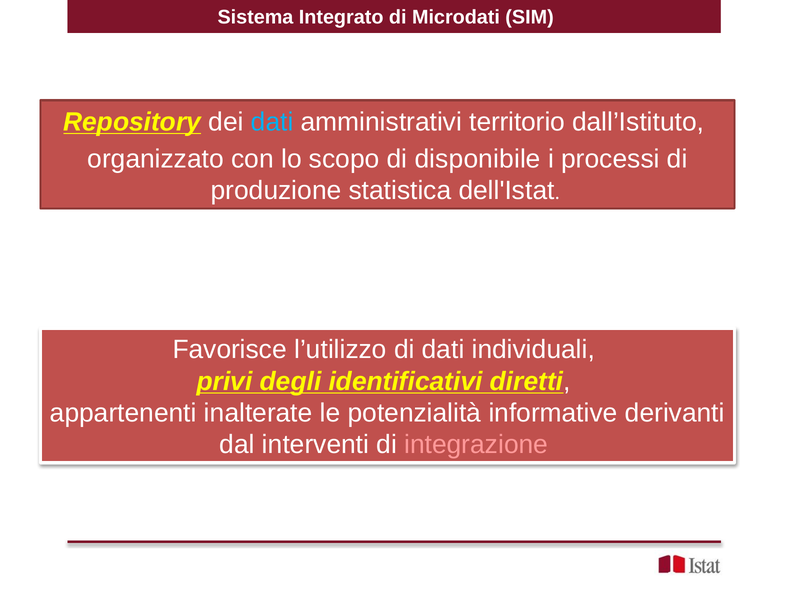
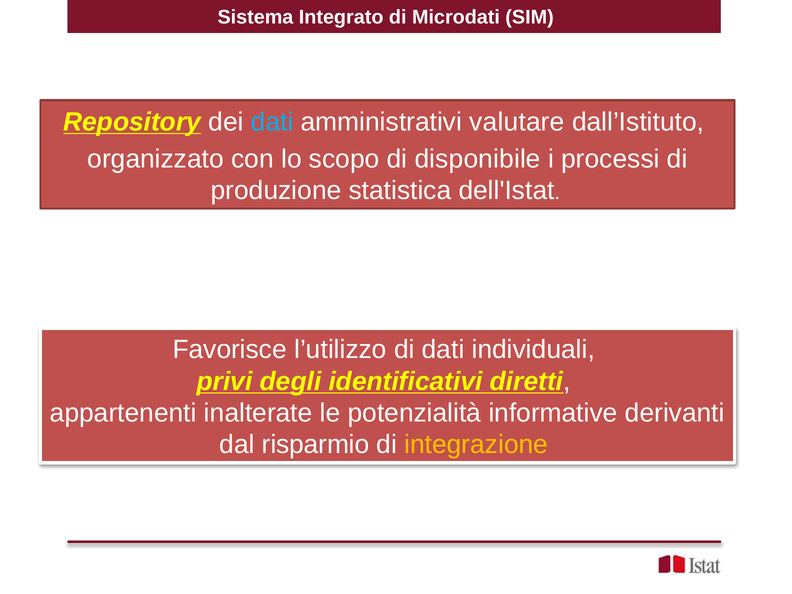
territorio: territorio -> valutare
interventi: interventi -> risparmio
integrazione colour: pink -> yellow
